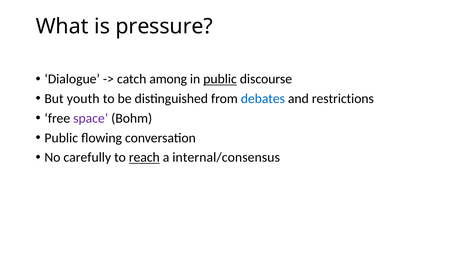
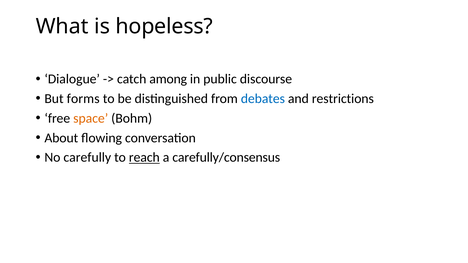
pressure: pressure -> hopeless
public at (220, 79) underline: present -> none
youth: youth -> forms
space colour: purple -> orange
Public at (61, 138): Public -> About
internal/consensus: internal/consensus -> carefully/consensus
